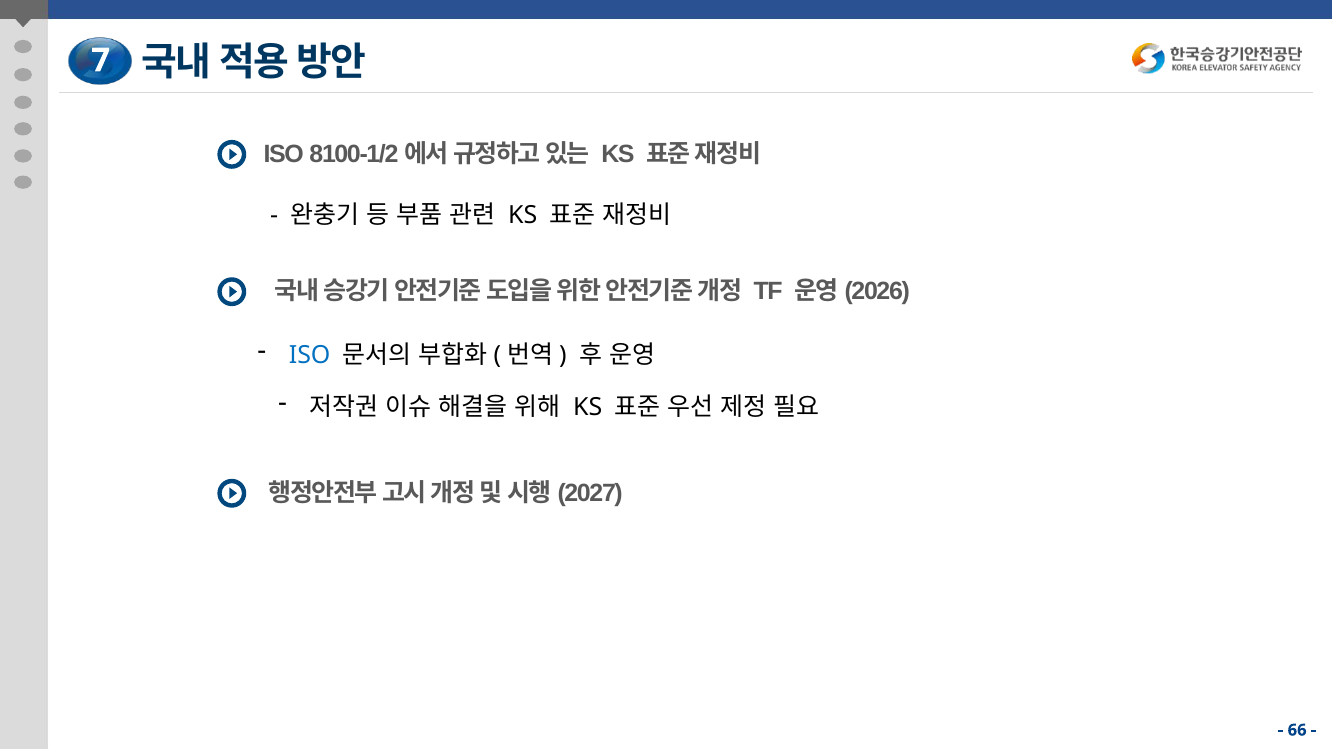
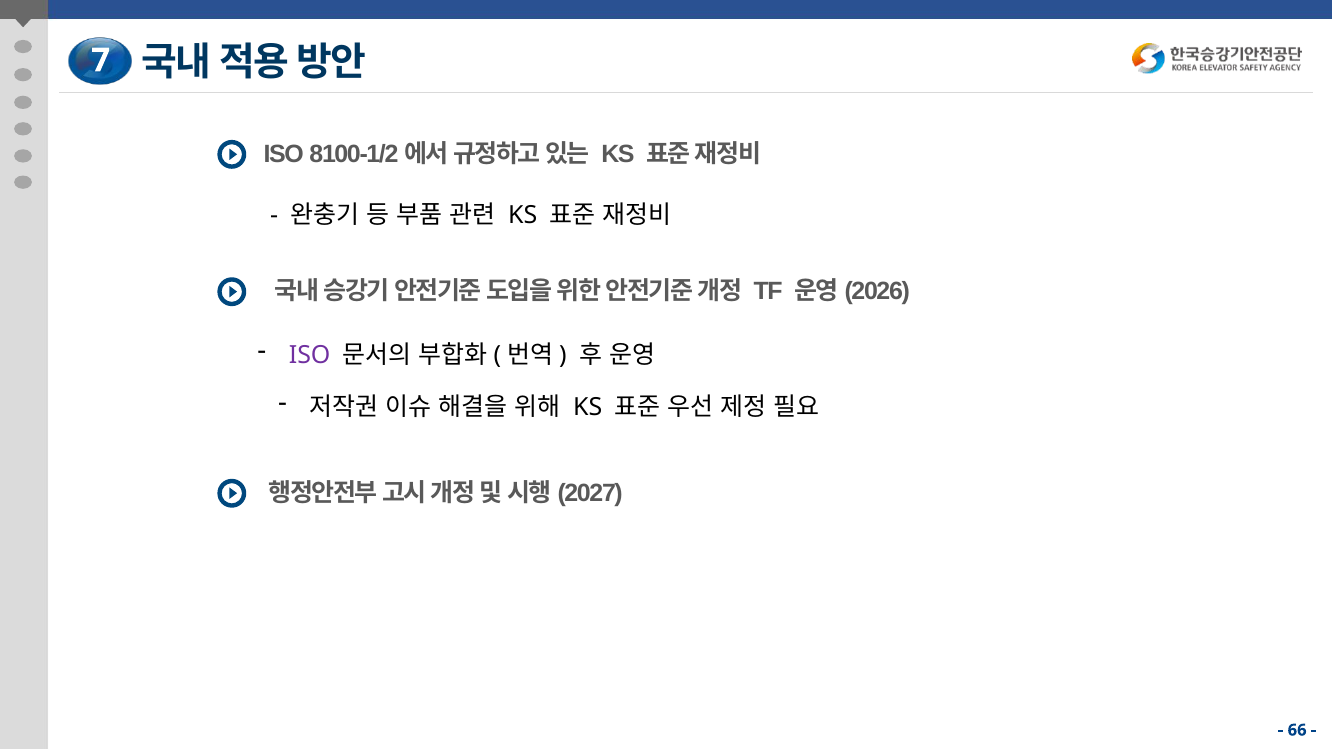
ISO at (310, 356) colour: blue -> purple
